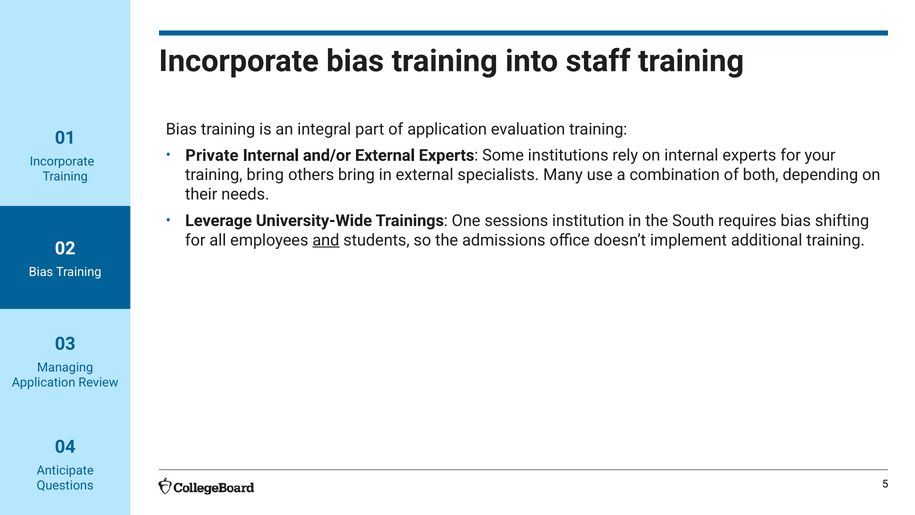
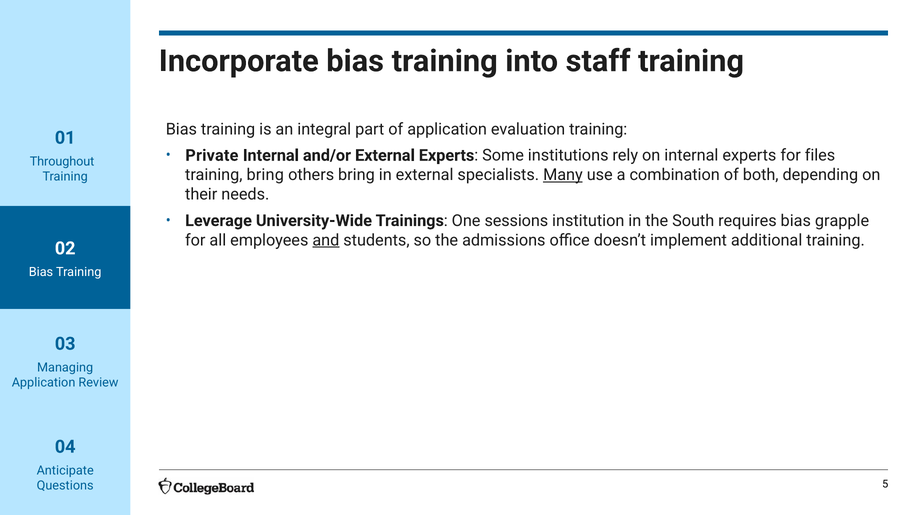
your: your -> files
Incorporate at (62, 161): Incorporate -> Throughout
Many underline: none -> present
shifting: shifting -> grapple
